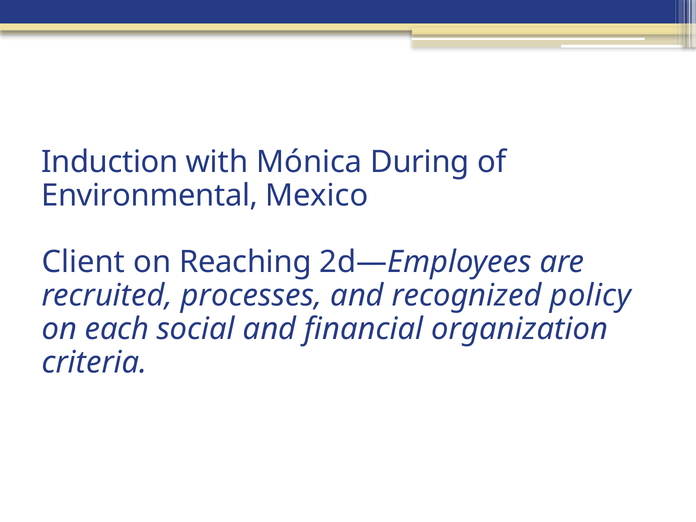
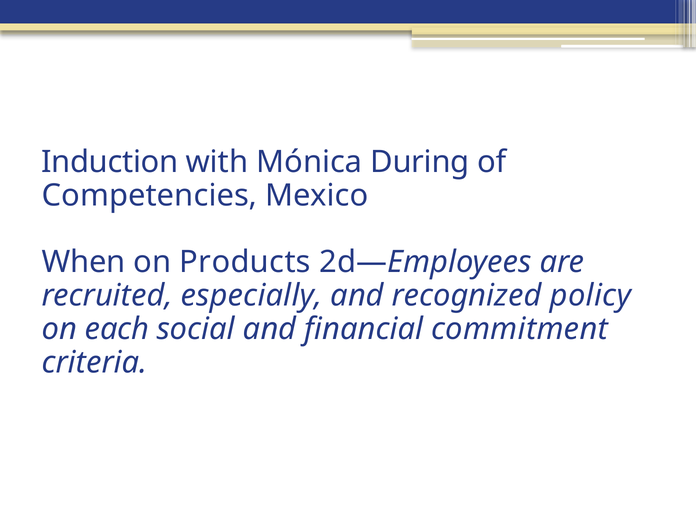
Environmental: Environmental -> Competencies
Client: Client -> When
Reaching: Reaching -> Products
processes: processes -> especially
organization: organization -> commitment
